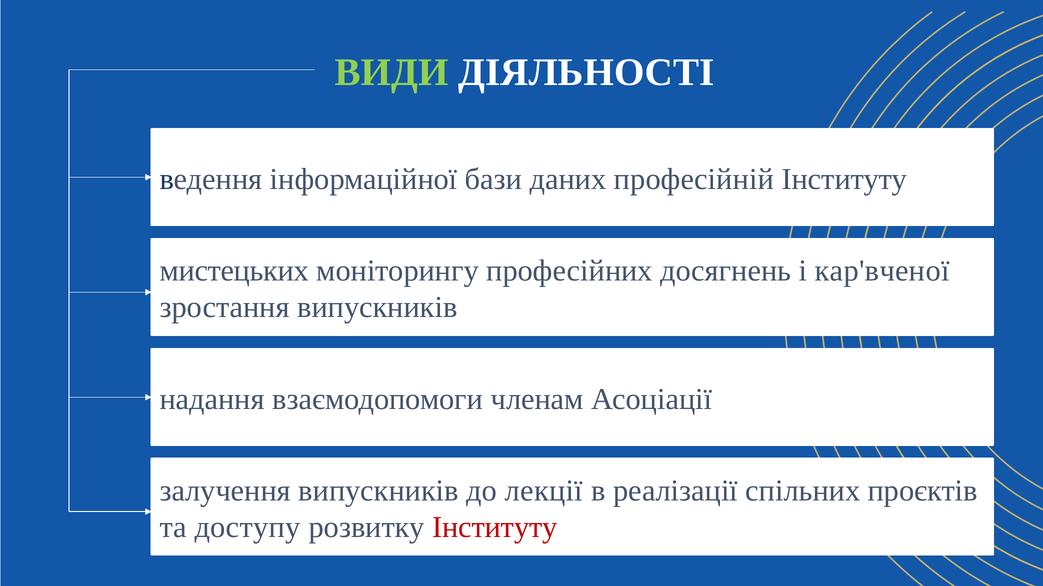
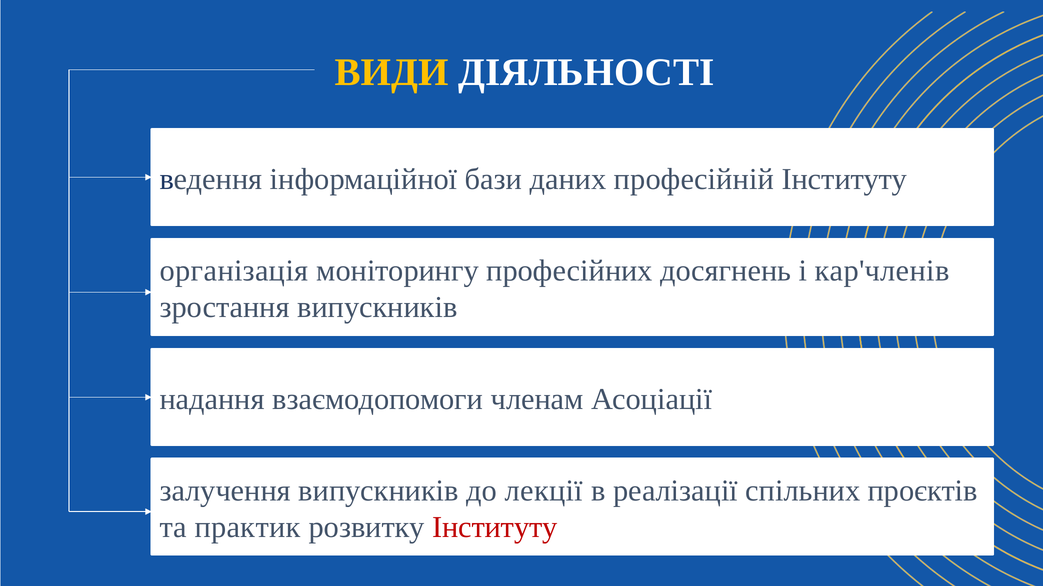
ВИДИ colour: light green -> yellow
мистецьких: мистецьких -> організація
кар'вченої: кар'вченої -> кар'членів
доступу: доступу -> практик
